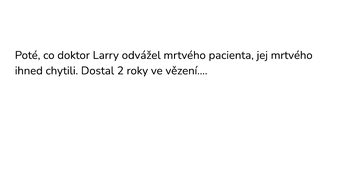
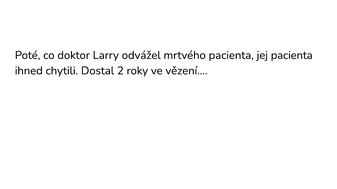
jej mrtvého: mrtvého -> pacienta
